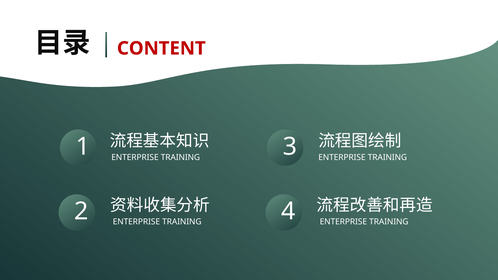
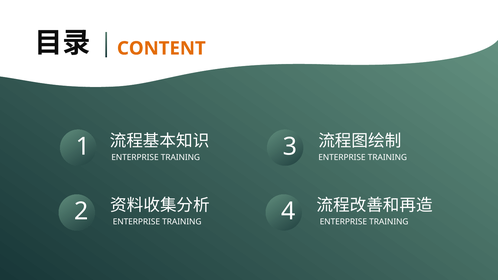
CONTENT colour: red -> orange
